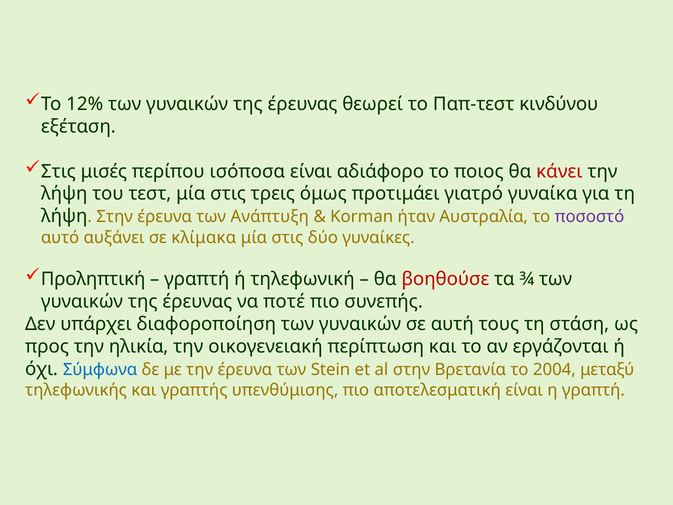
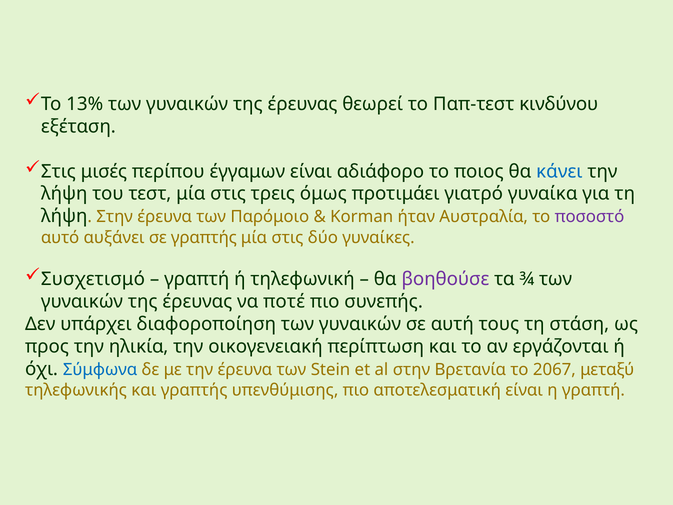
12%: 12% -> 13%
ισόποσα: ισόποσα -> έγγαμων
κάνει colour: red -> blue
Ανάπτυξη: Ανάπτυξη -> Παρόμοιο
σε κλίμακα: κλίμακα -> γραπτής
Προληπτική: Προληπτική -> Συσχετισμό
βοηθούσε colour: red -> purple
2004: 2004 -> 2067
